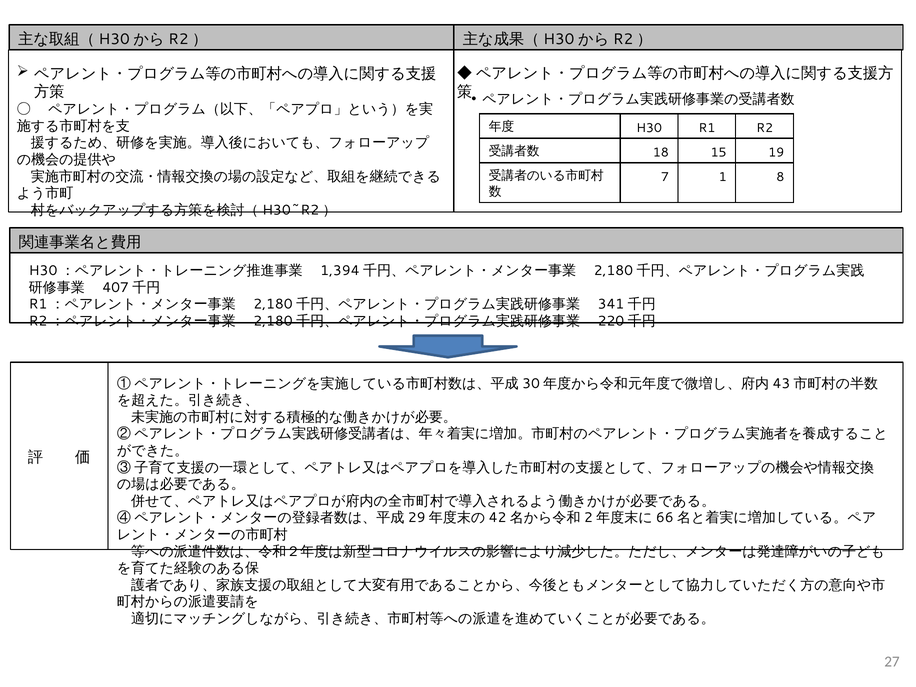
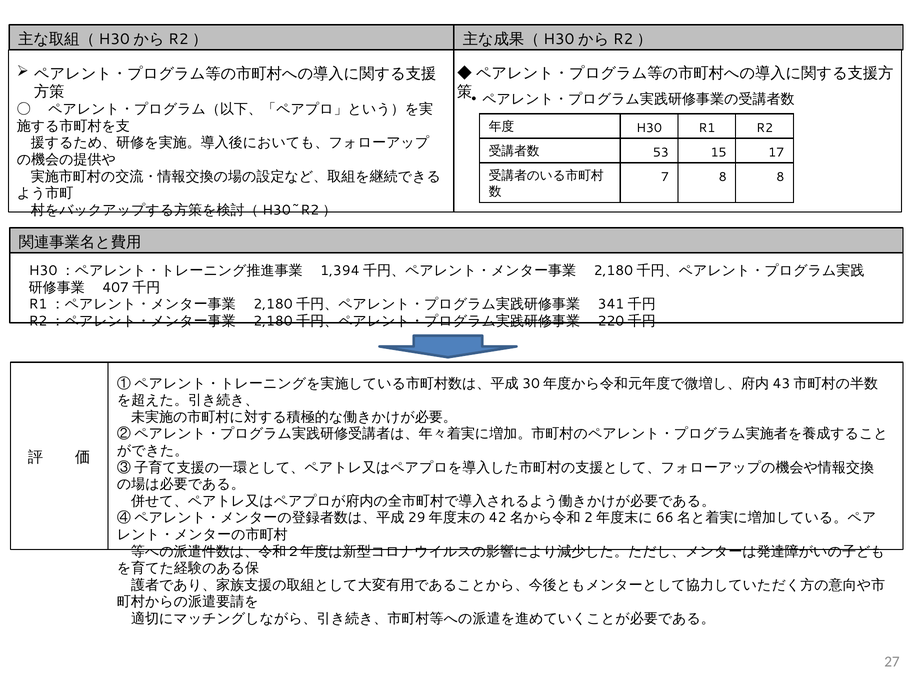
18: 18 -> 53
19: 19 -> 17
7 1: 1 -> 8
